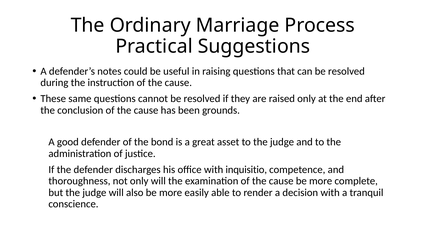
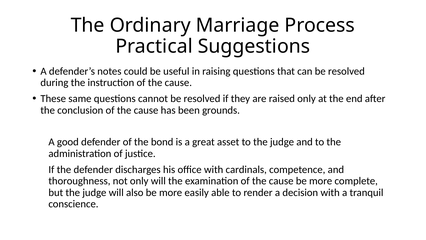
inquisitio: inquisitio -> cardinals
